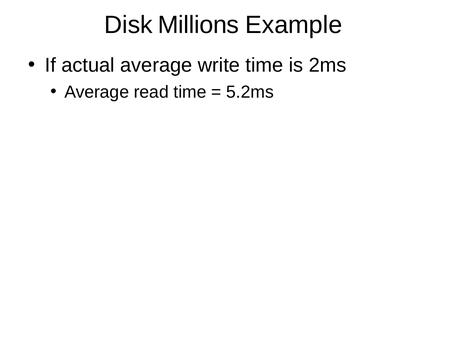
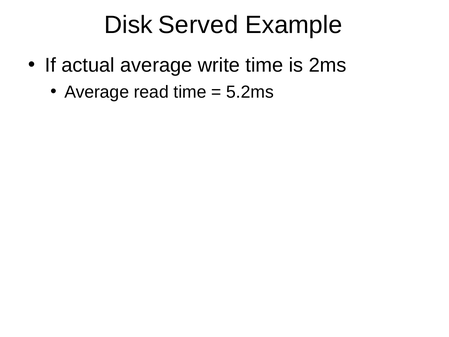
Millions: Millions -> Served
